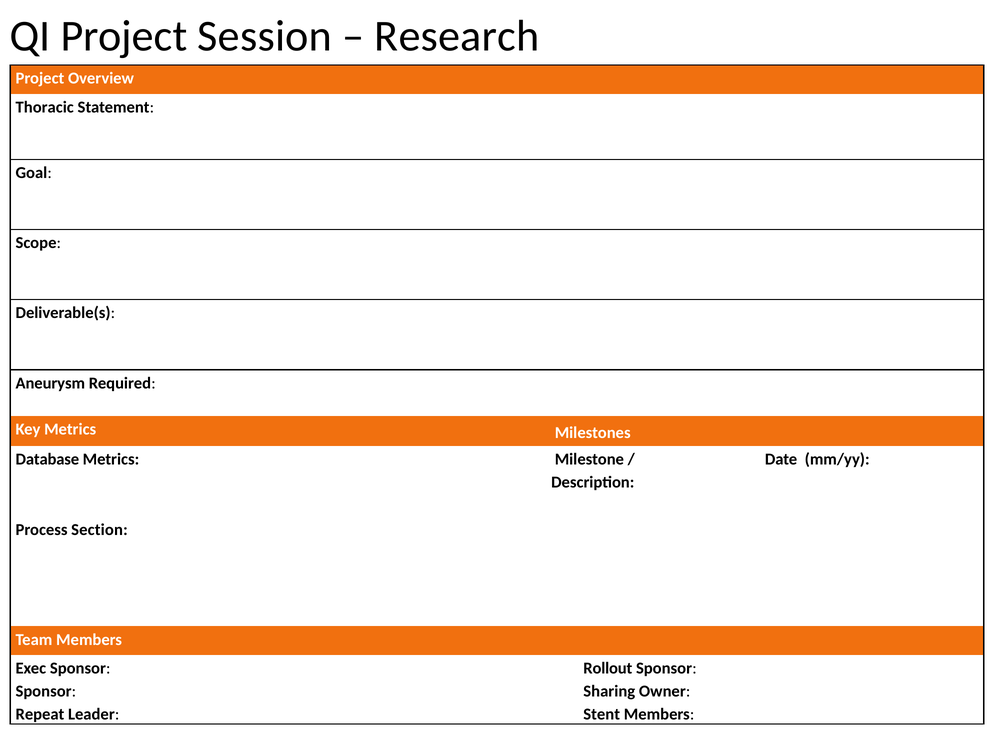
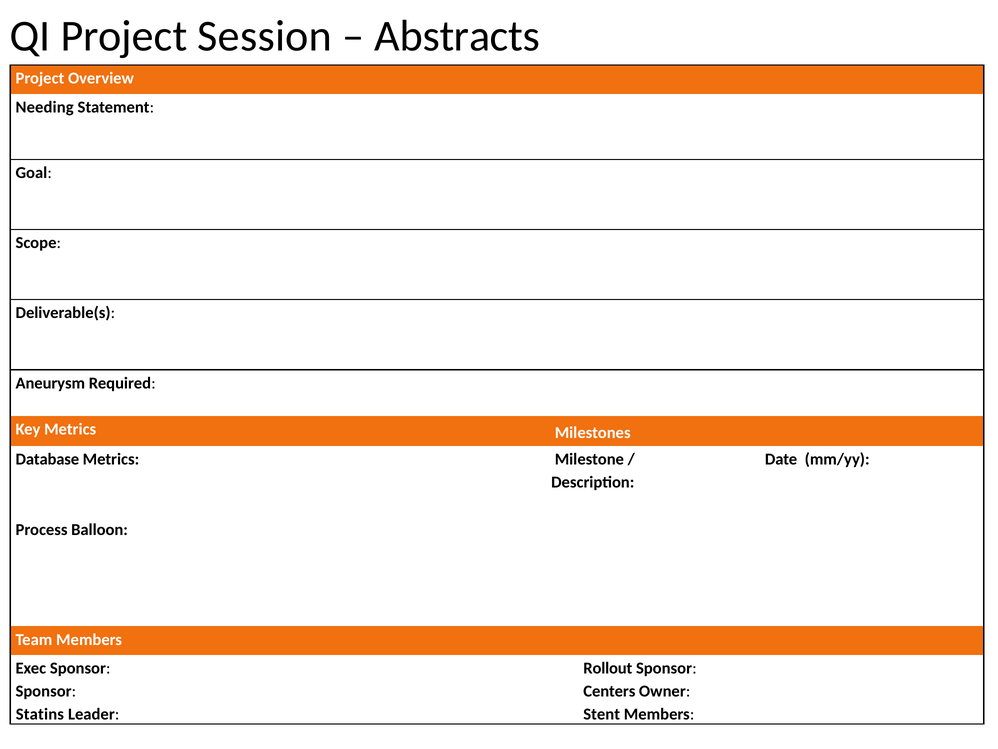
Research: Research -> Abstracts
Thoracic: Thoracic -> Needing
Section: Section -> Balloon
Sharing: Sharing -> Centers
Repeat: Repeat -> Statins
